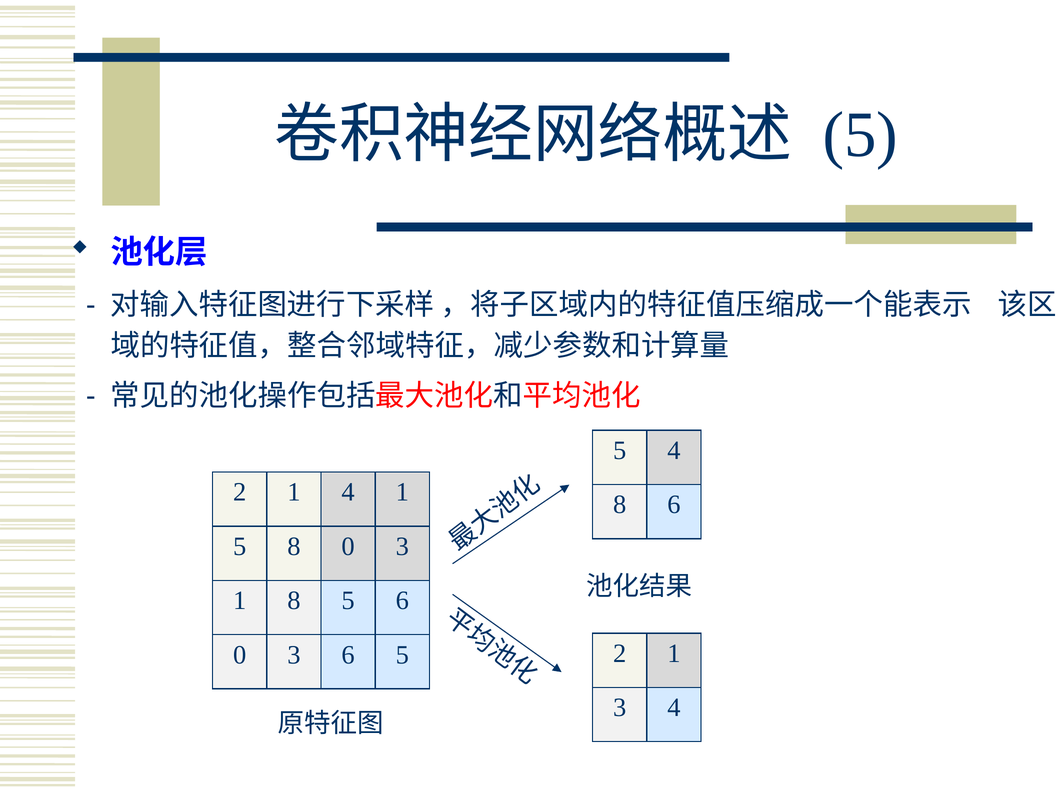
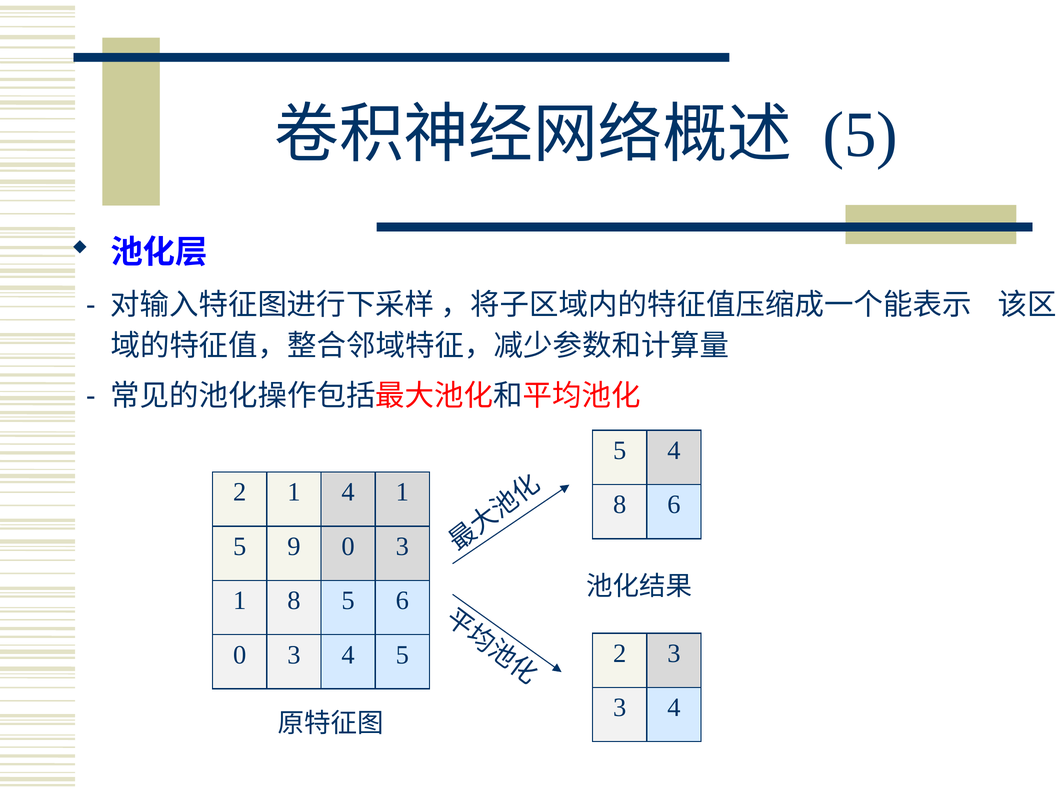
5 8: 8 -> 9
1 at (674, 654): 1 -> 3
0 3 6: 6 -> 4
